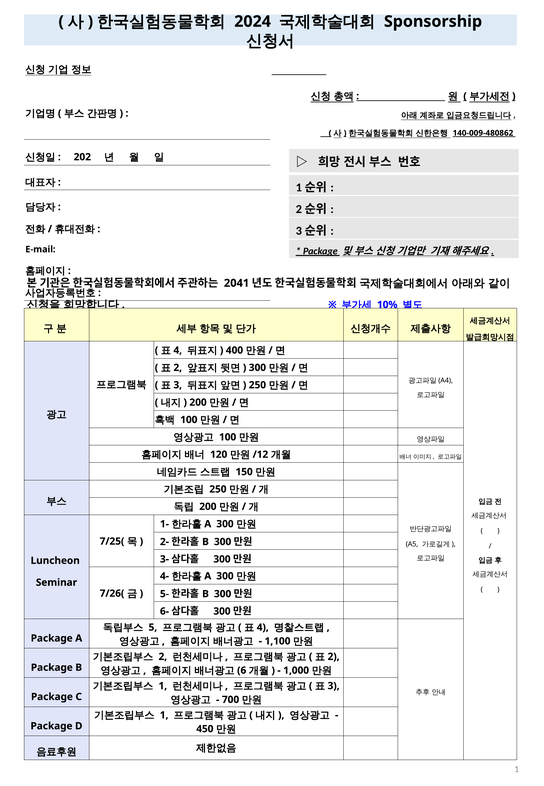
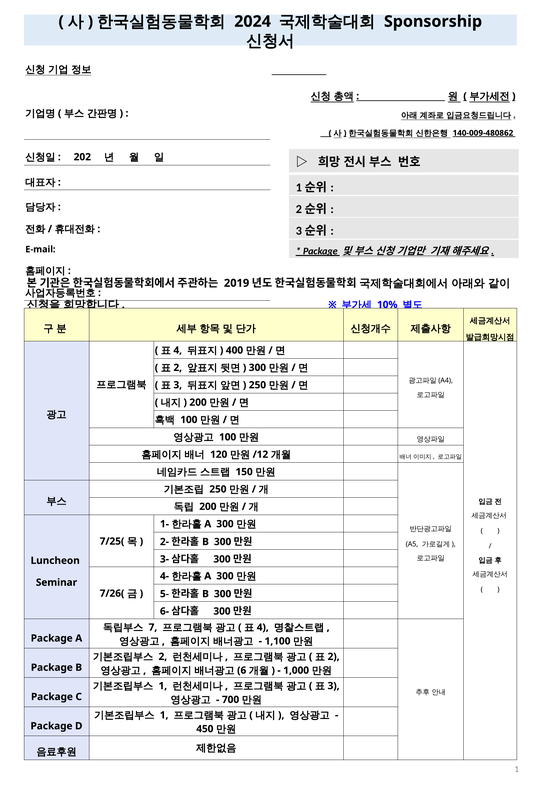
2041: 2041 -> 2019
5: 5 -> 7
